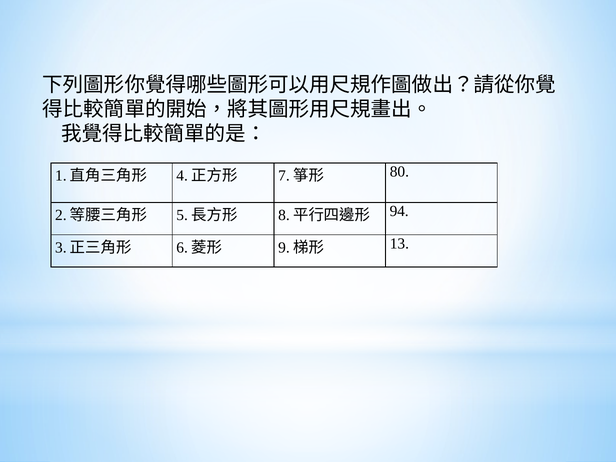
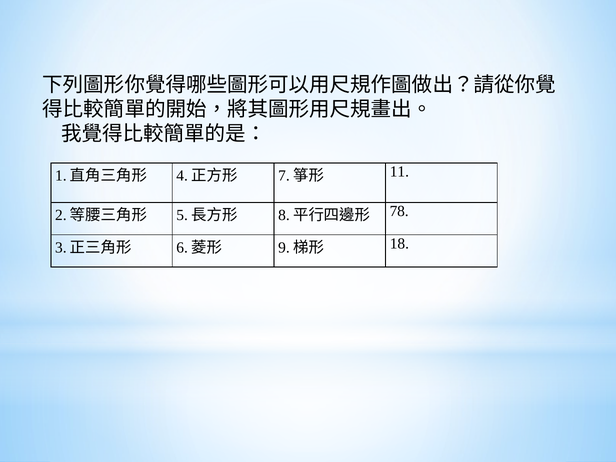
80: 80 -> 11
94: 94 -> 78
13: 13 -> 18
